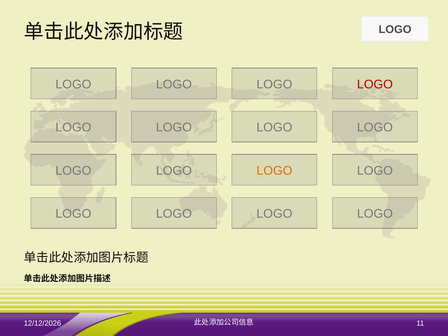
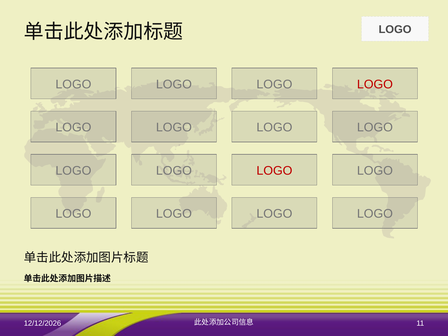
LOGO at (274, 171) colour: orange -> red
